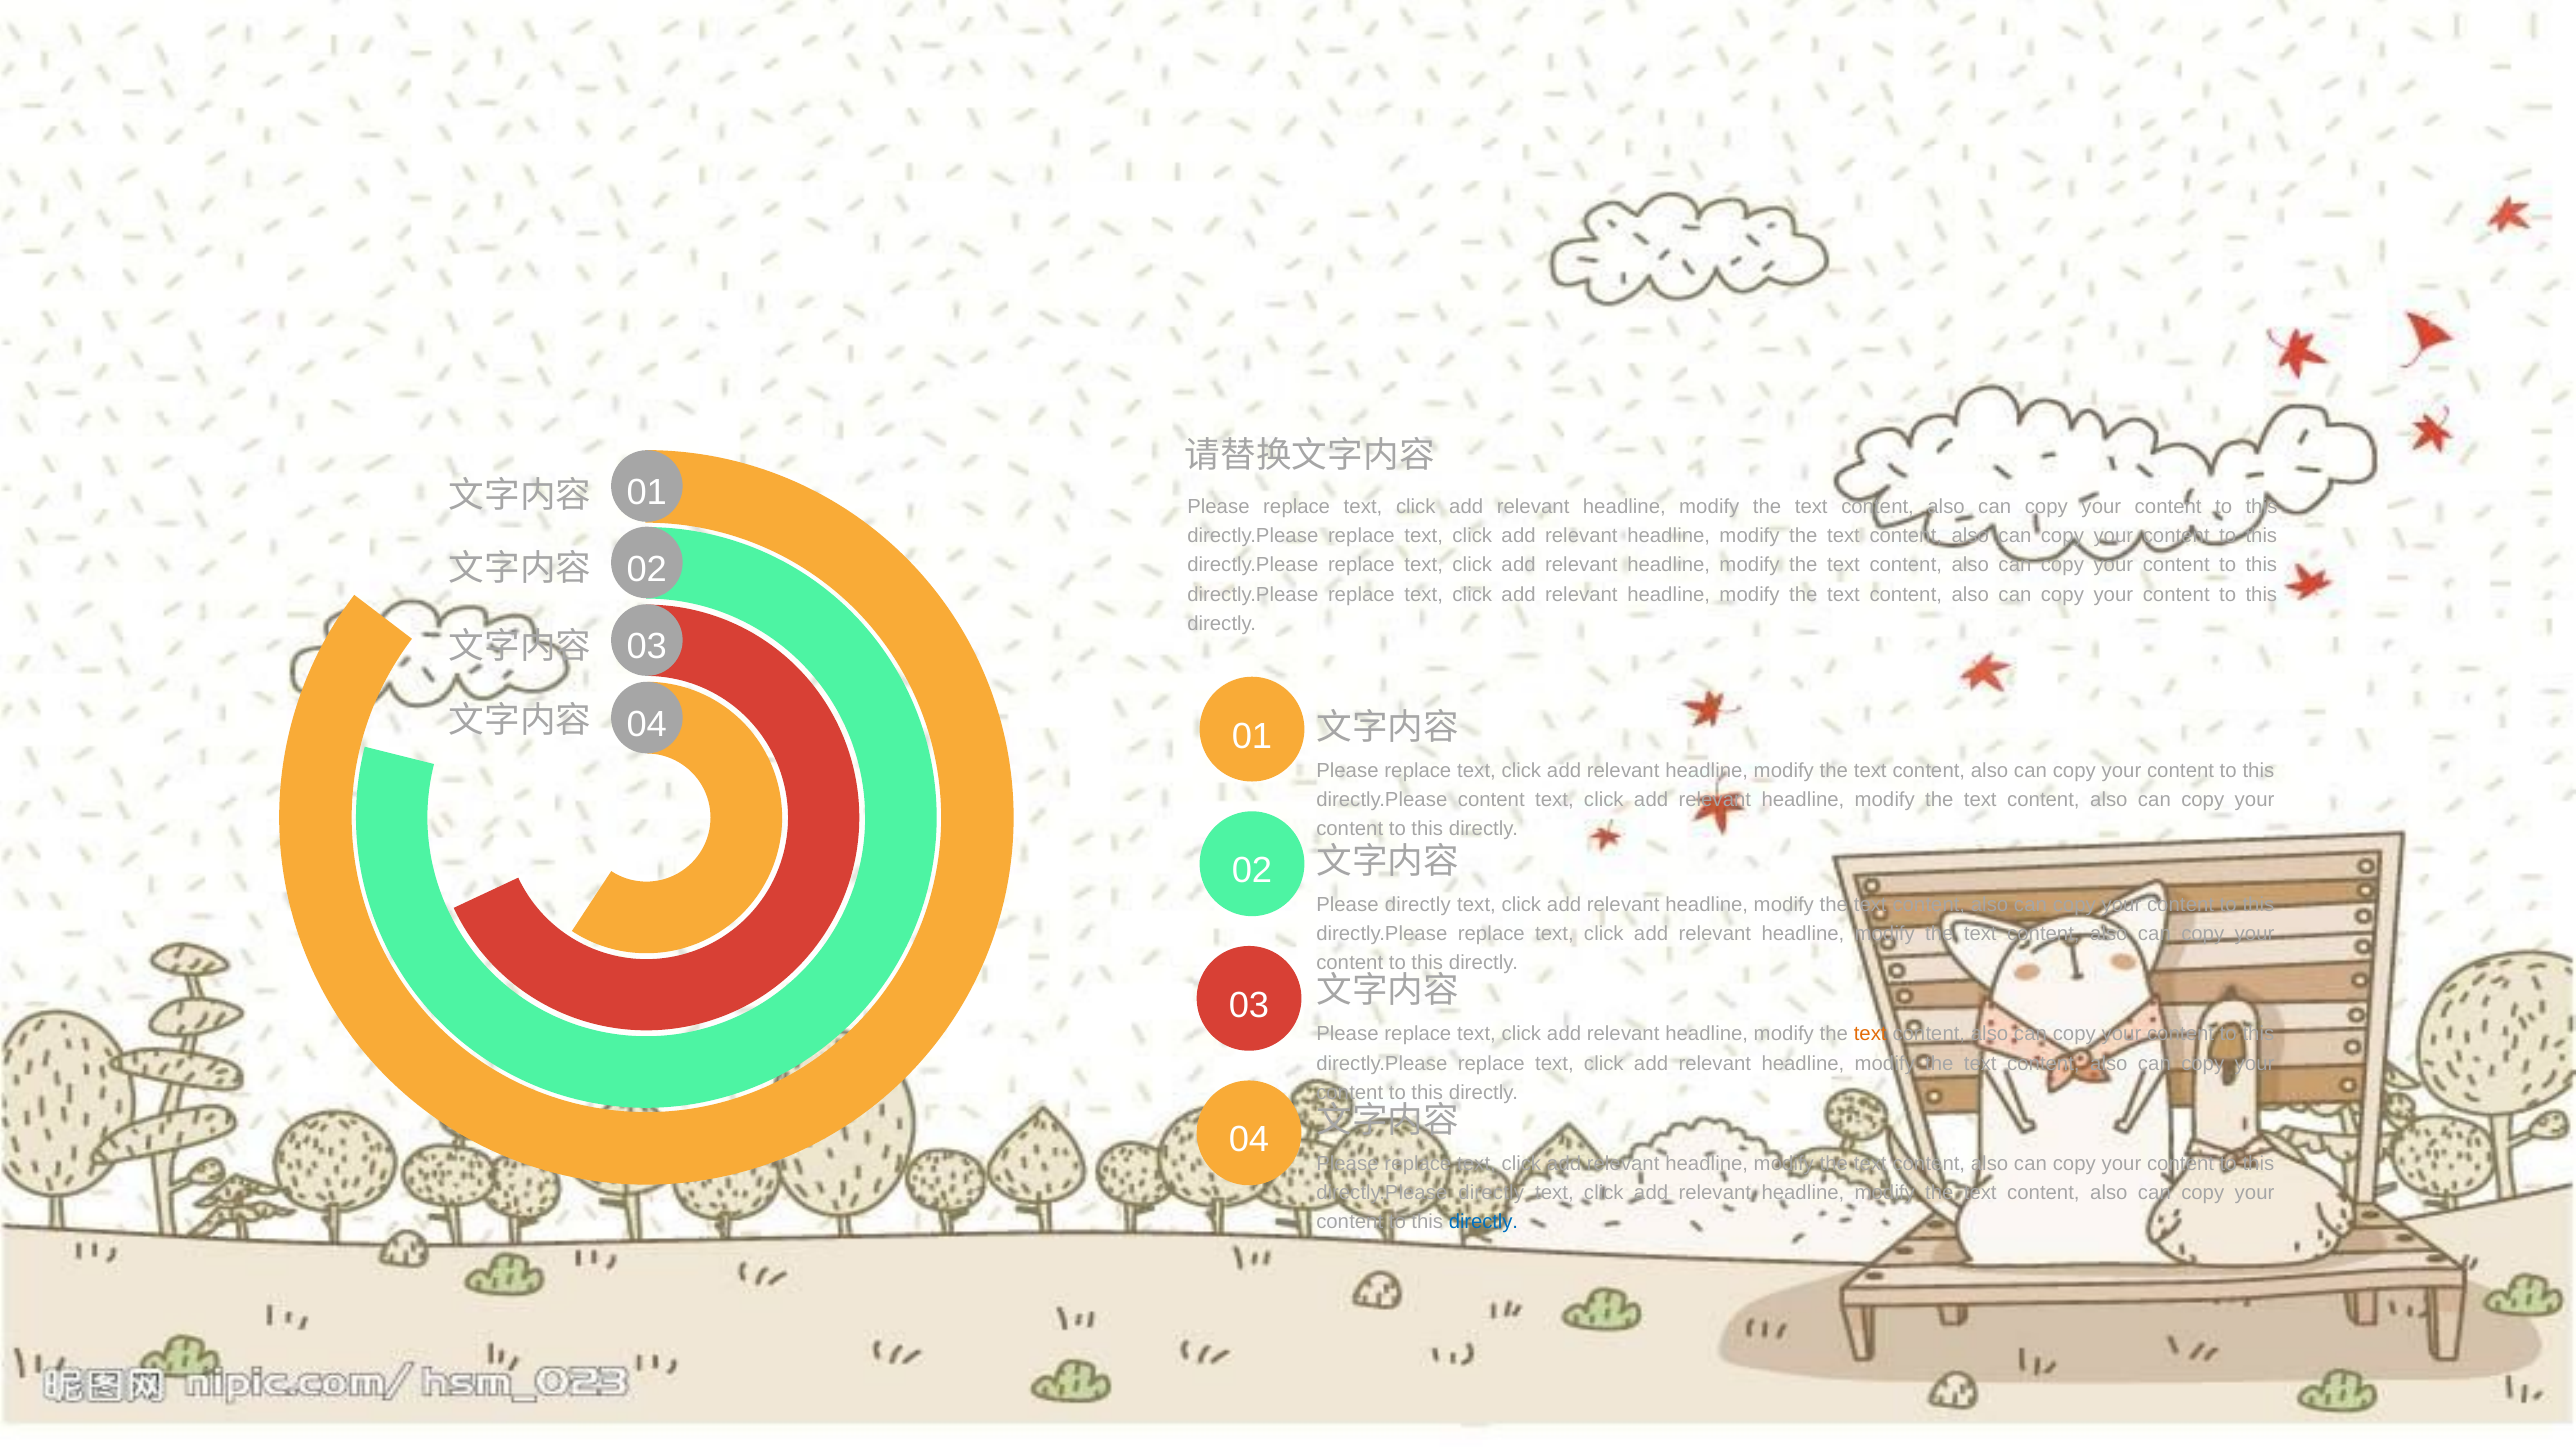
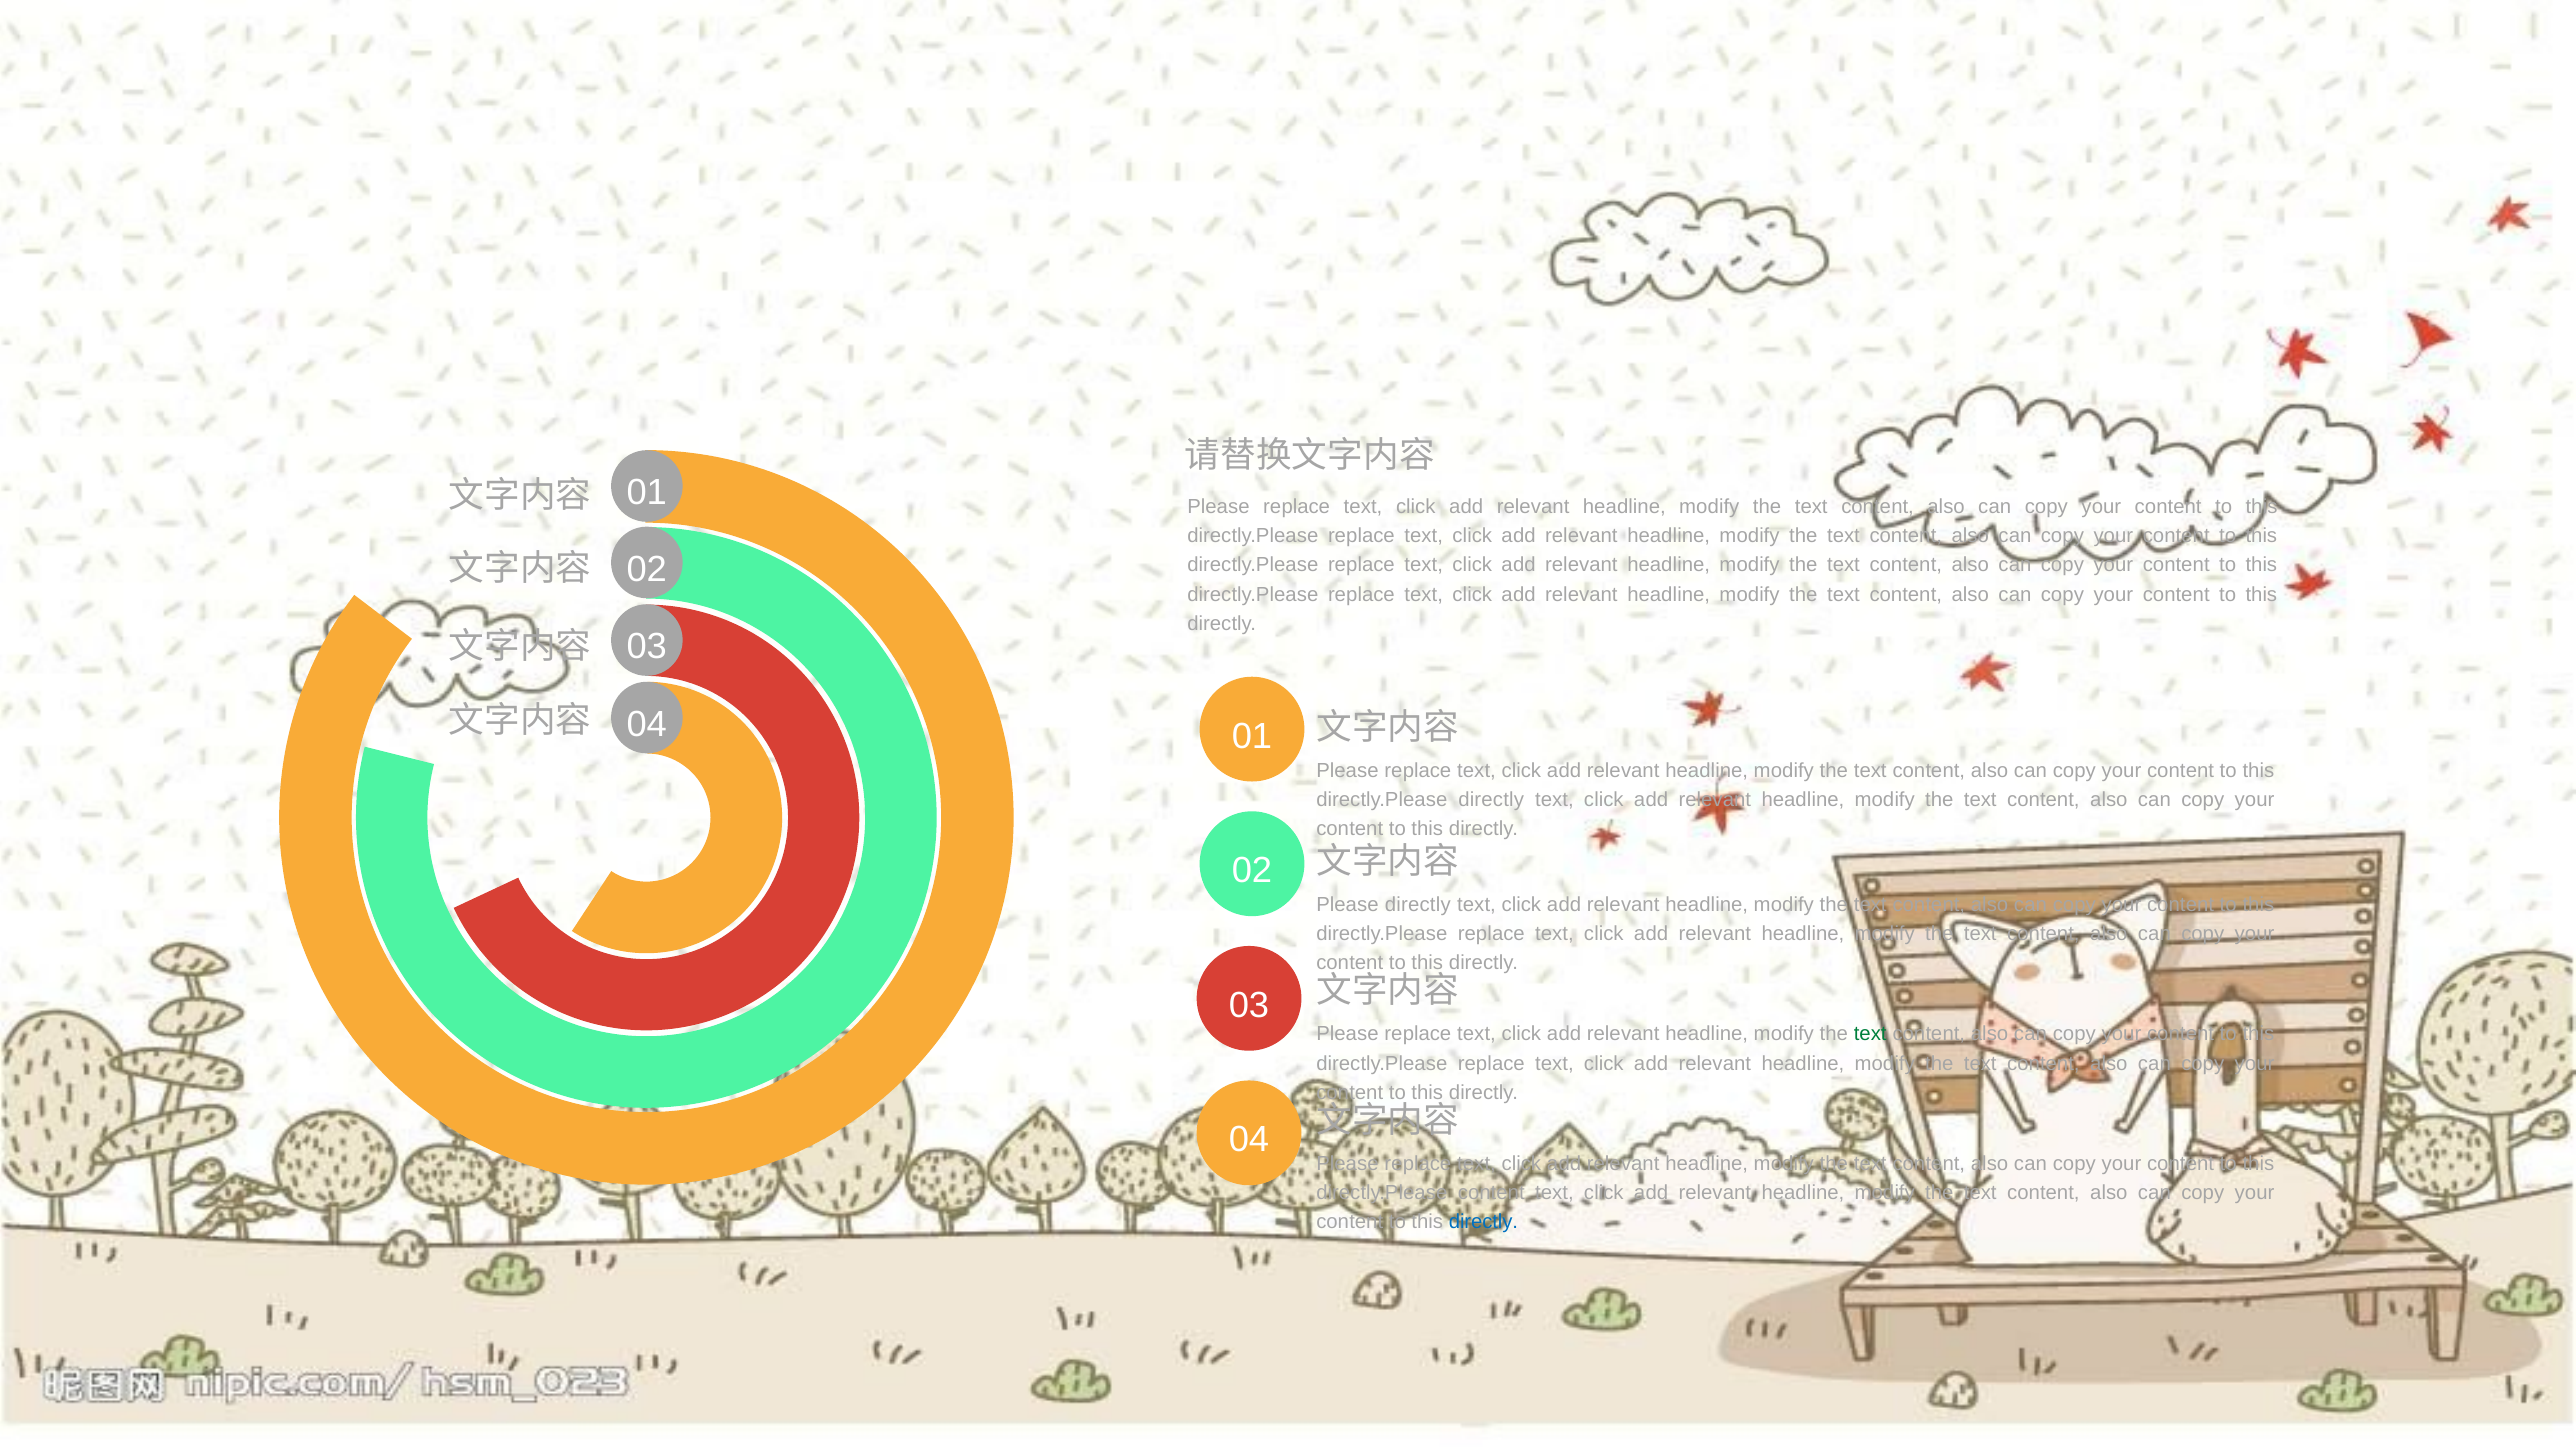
directly.Please content: content -> directly
text at (1870, 1034) colour: orange -> green
directly.Please directly: directly -> content
